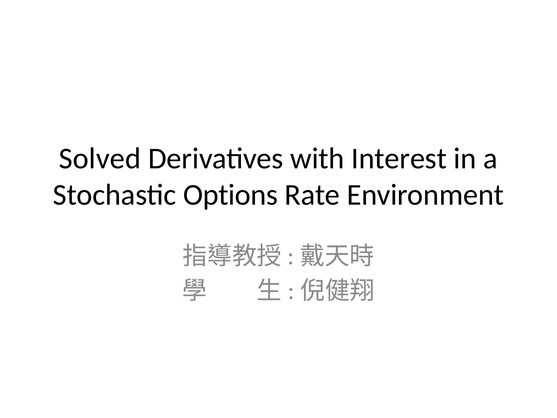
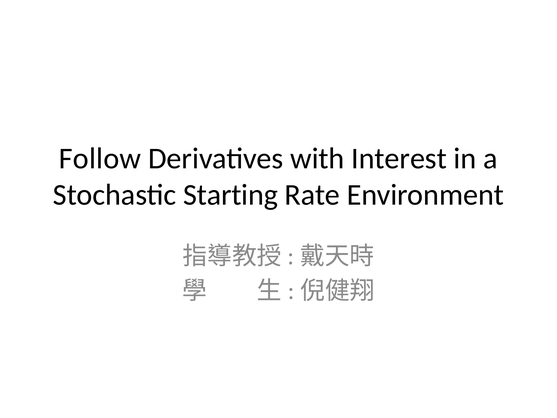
Solved: Solved -> Follow
Options: Options -> Starting
